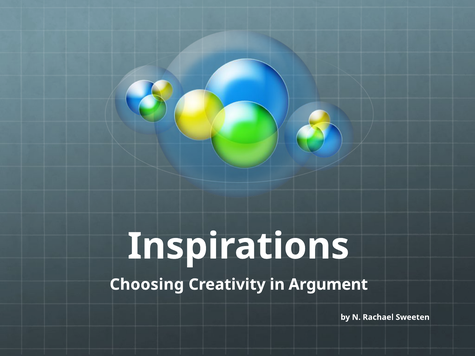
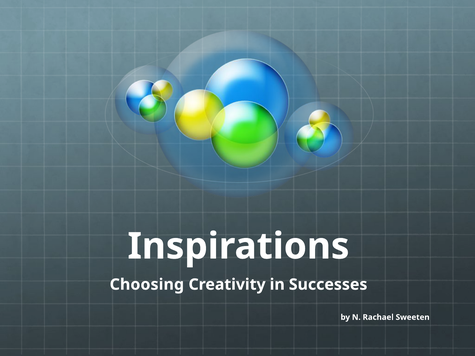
Argument: Argument -> Successes
